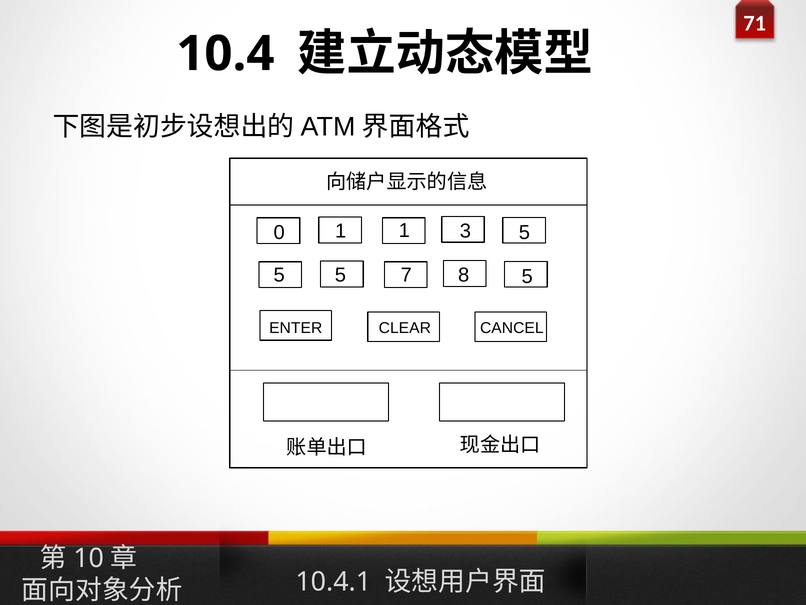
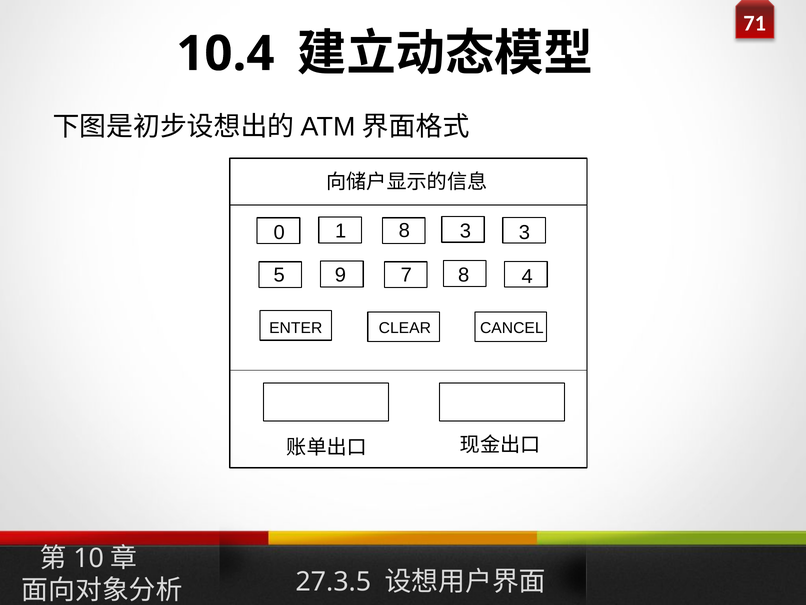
1 1: 1 -> 8
3 5: 5 -> 3
5 at (340, 275): 5 -> 9
8 5: 5 -> 4
10.4.1: 10.4.1 -> 27.3.5
